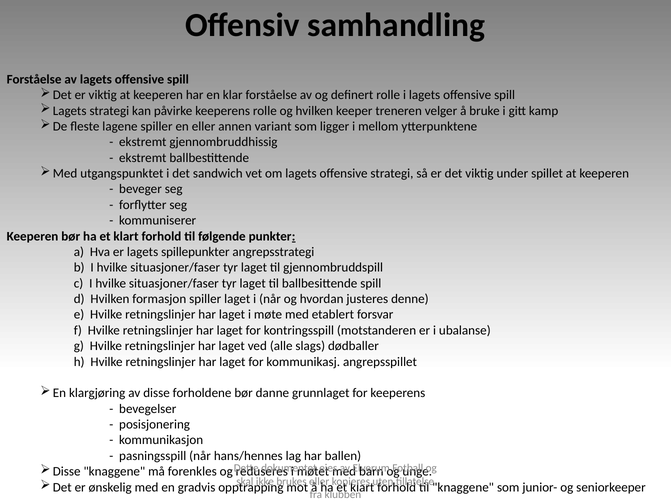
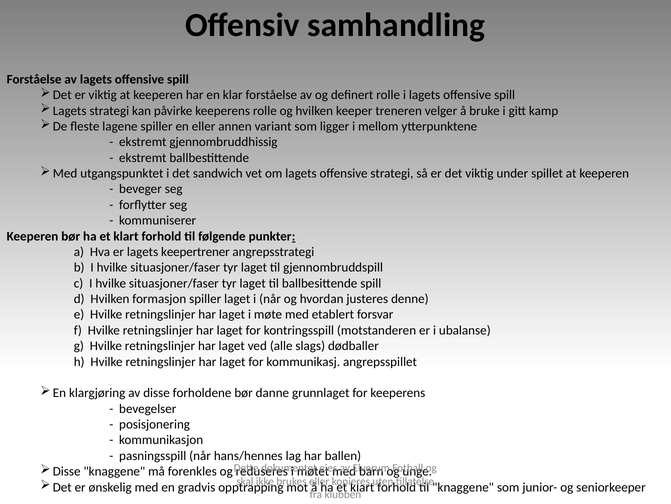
spillepunkter: spillepunkter -> keepertrener
